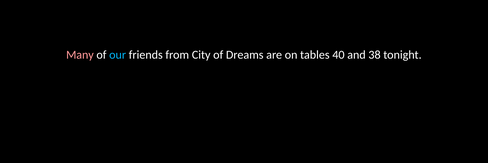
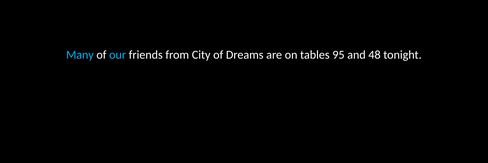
Many colour: pink -> light blue
40: 40 -> 95
38: 38 -> 48
